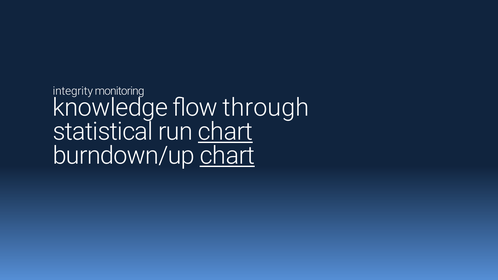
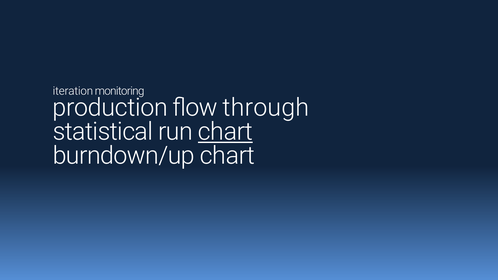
integrity: integrity -> iteration
knowledge: knowledge -> production
chart at (227, 156) underline: present -> none
